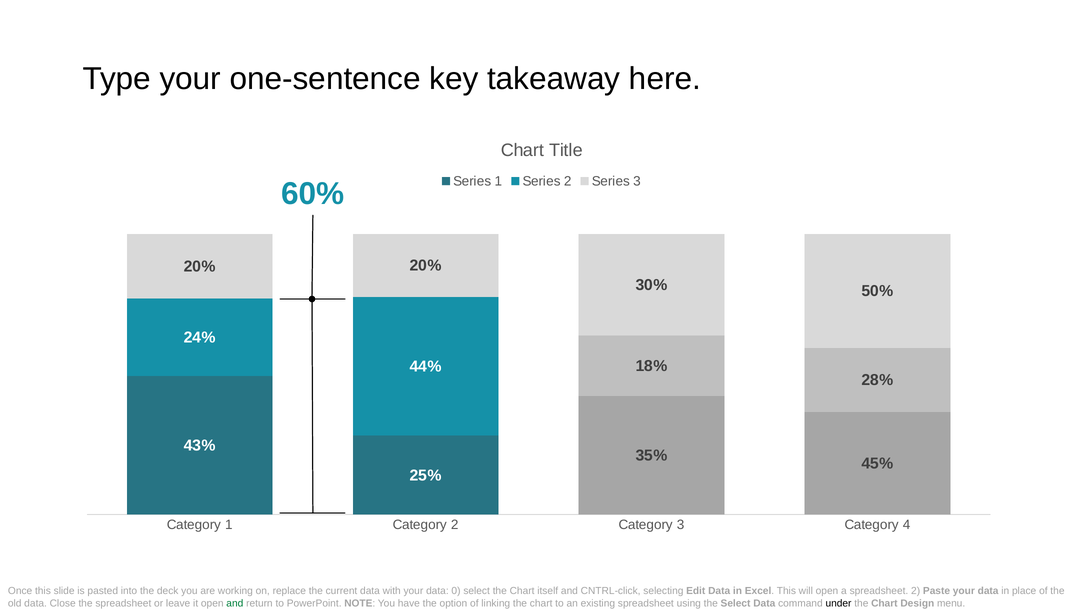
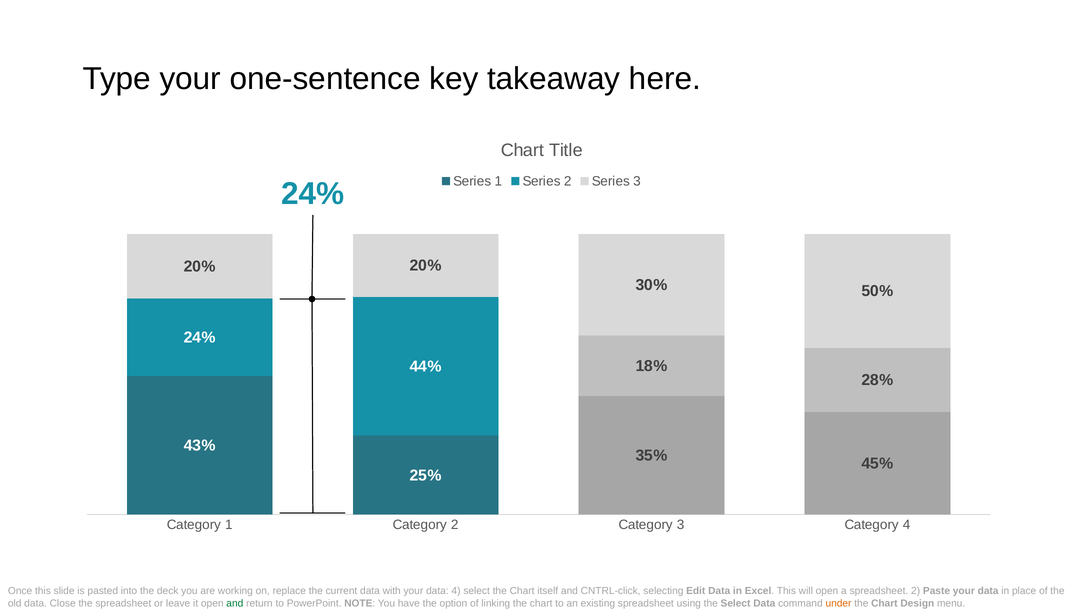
60% at (313, 194): 60% -> 24%
data 0: 0 -> 4
under colour: black -> orange
